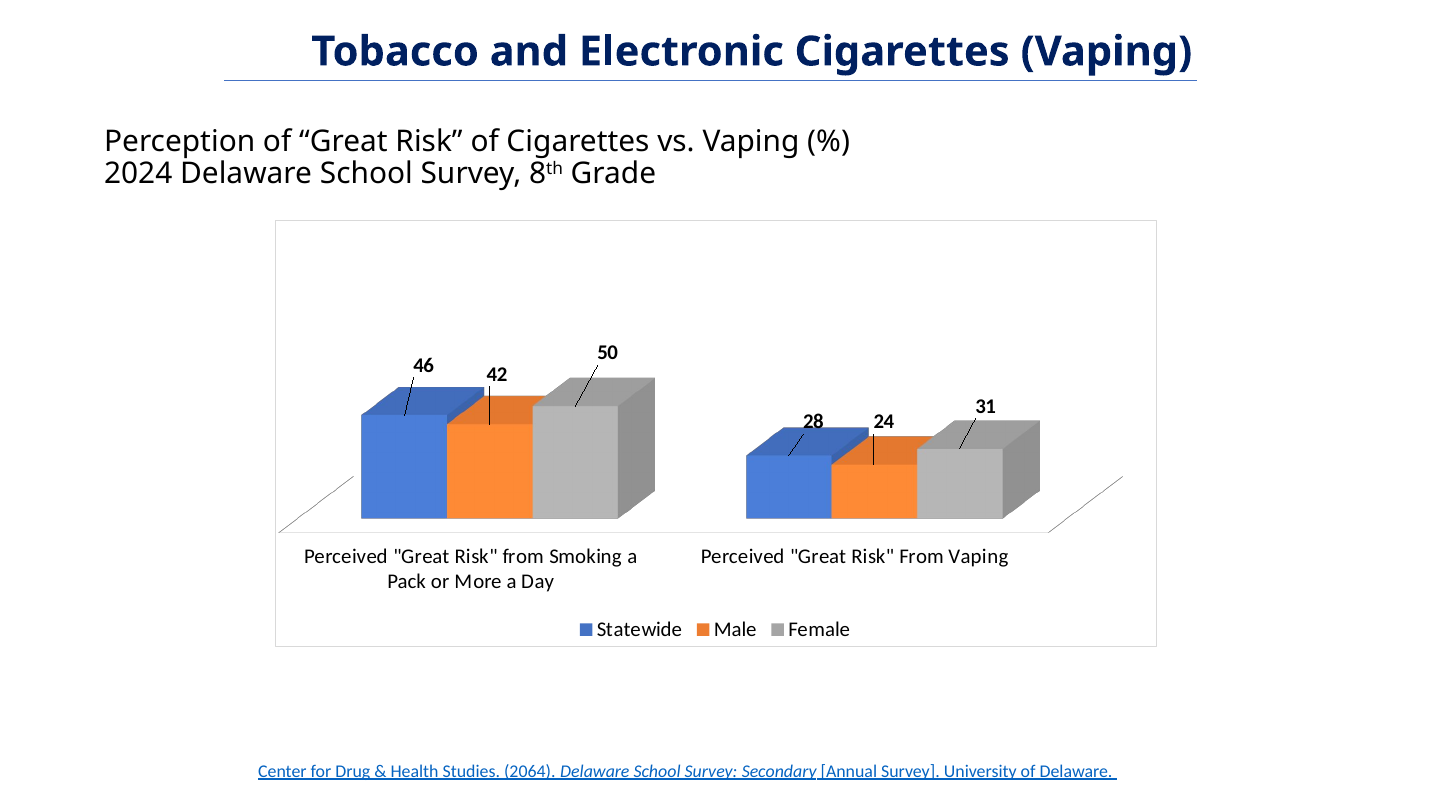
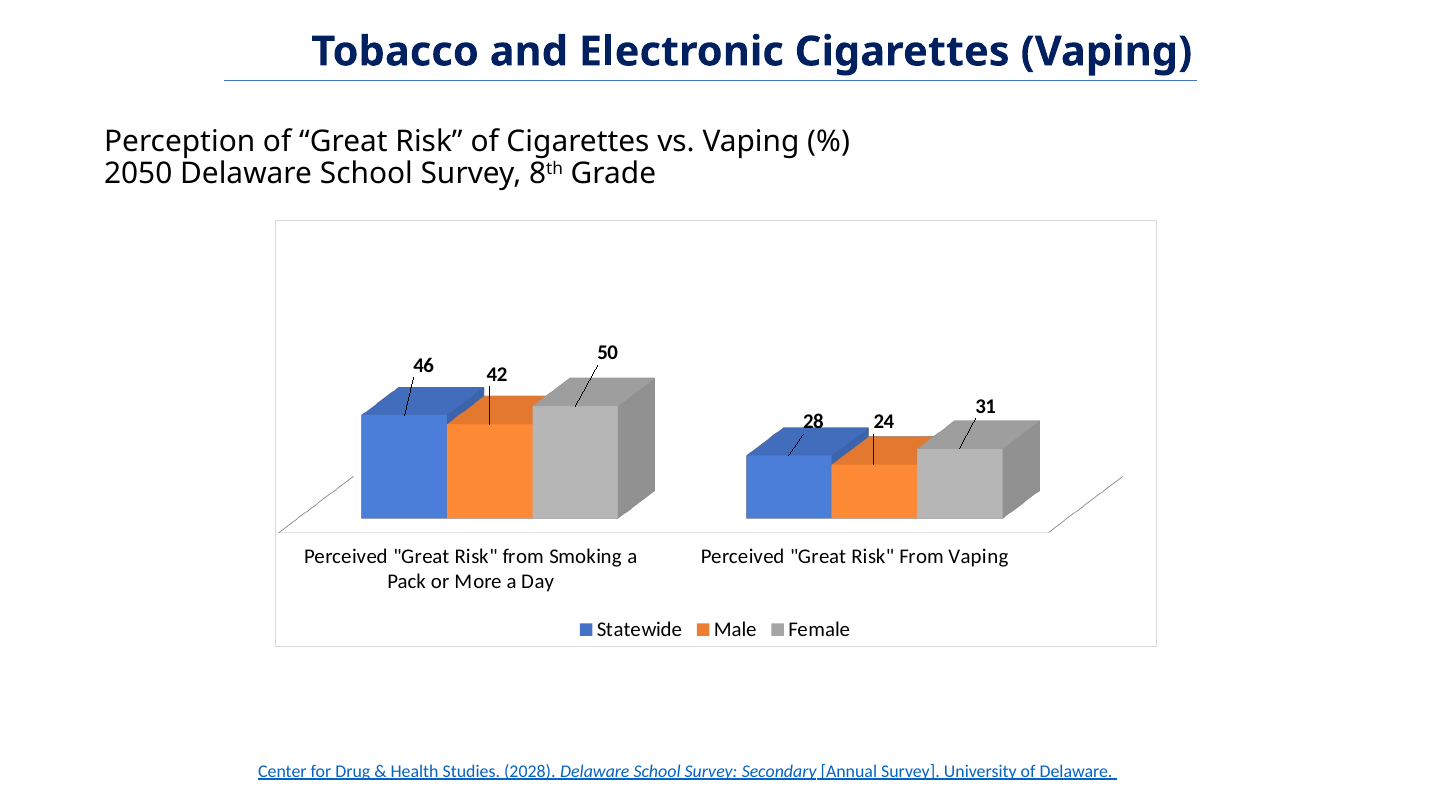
2024: 2024 -> 2050
2064: 2064 -> 2028
